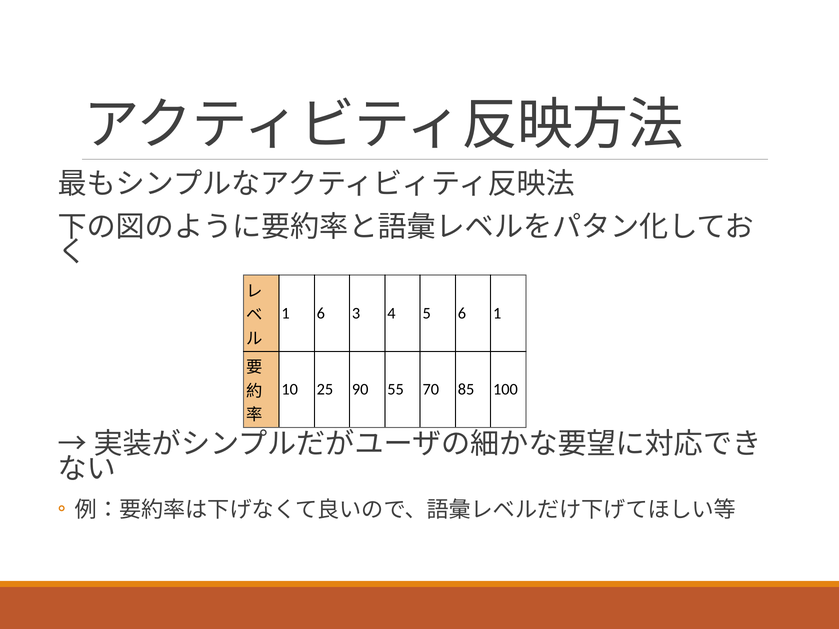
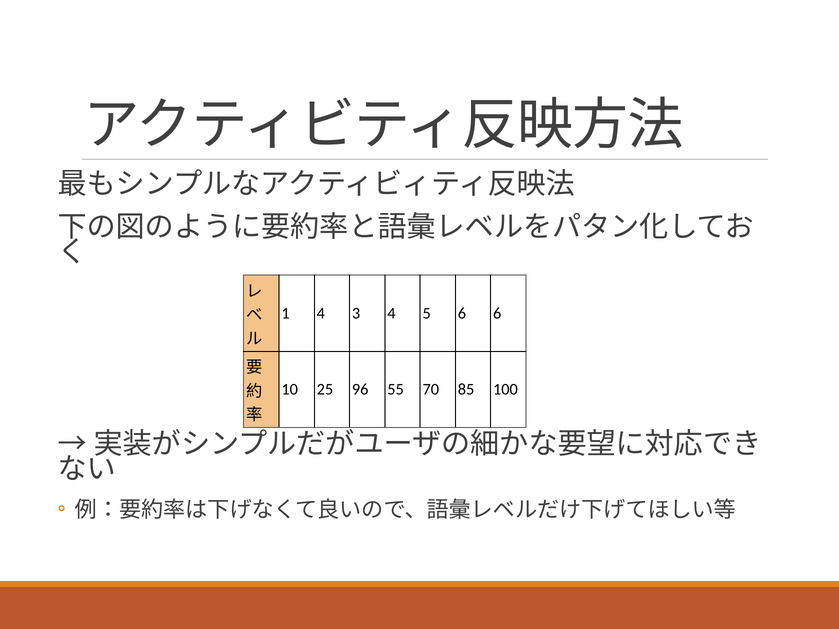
1 6: 6 -> 4
6 1: 1 -> 6
90: 90 -> 96
